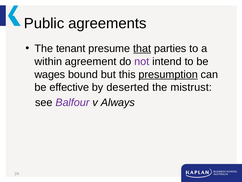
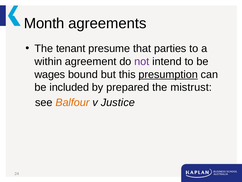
Public: Public -> Month
that underline: present -> none
effective: effective -> included
deserted: deserted -> prepared
Balfour colour: purple -> orange
Always: Always -> Justice
